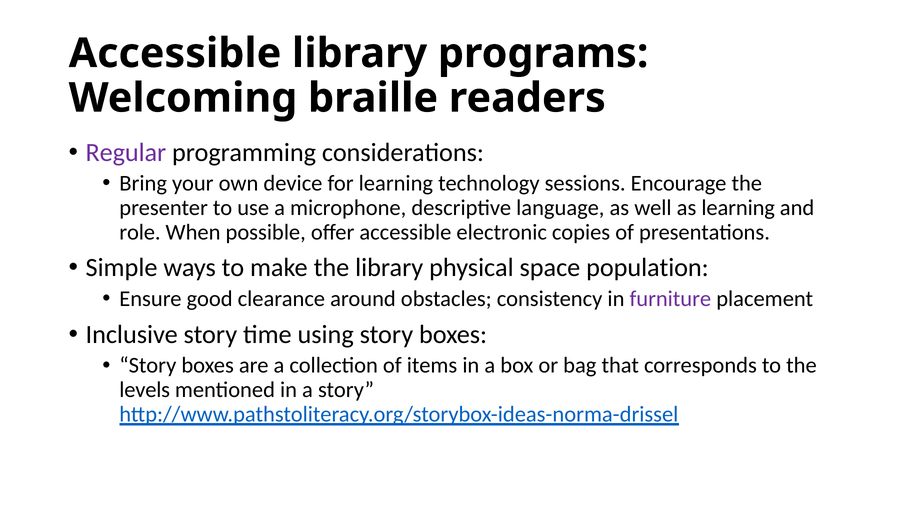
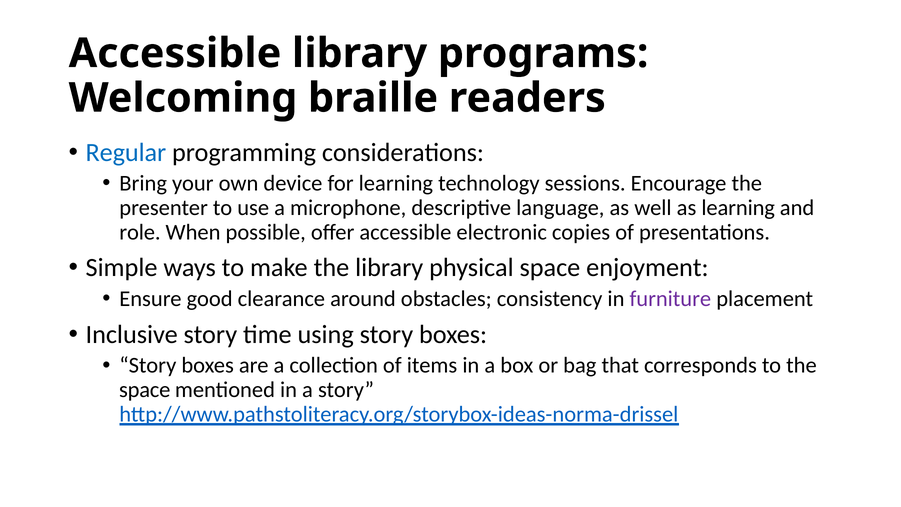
Regular colour: purple -> blue
population: population -> enjoyment
levels at (145, 390): levels -> space
